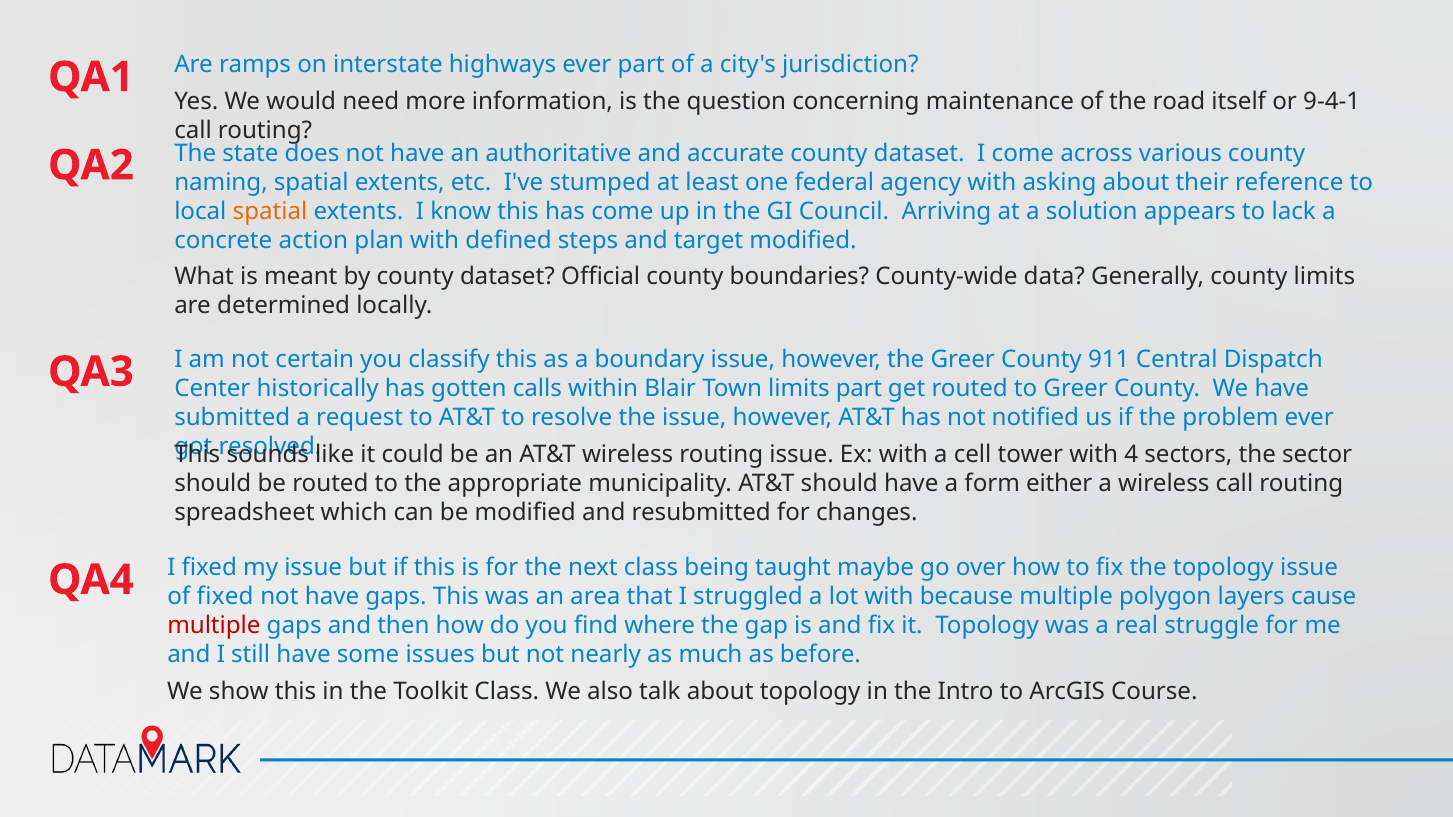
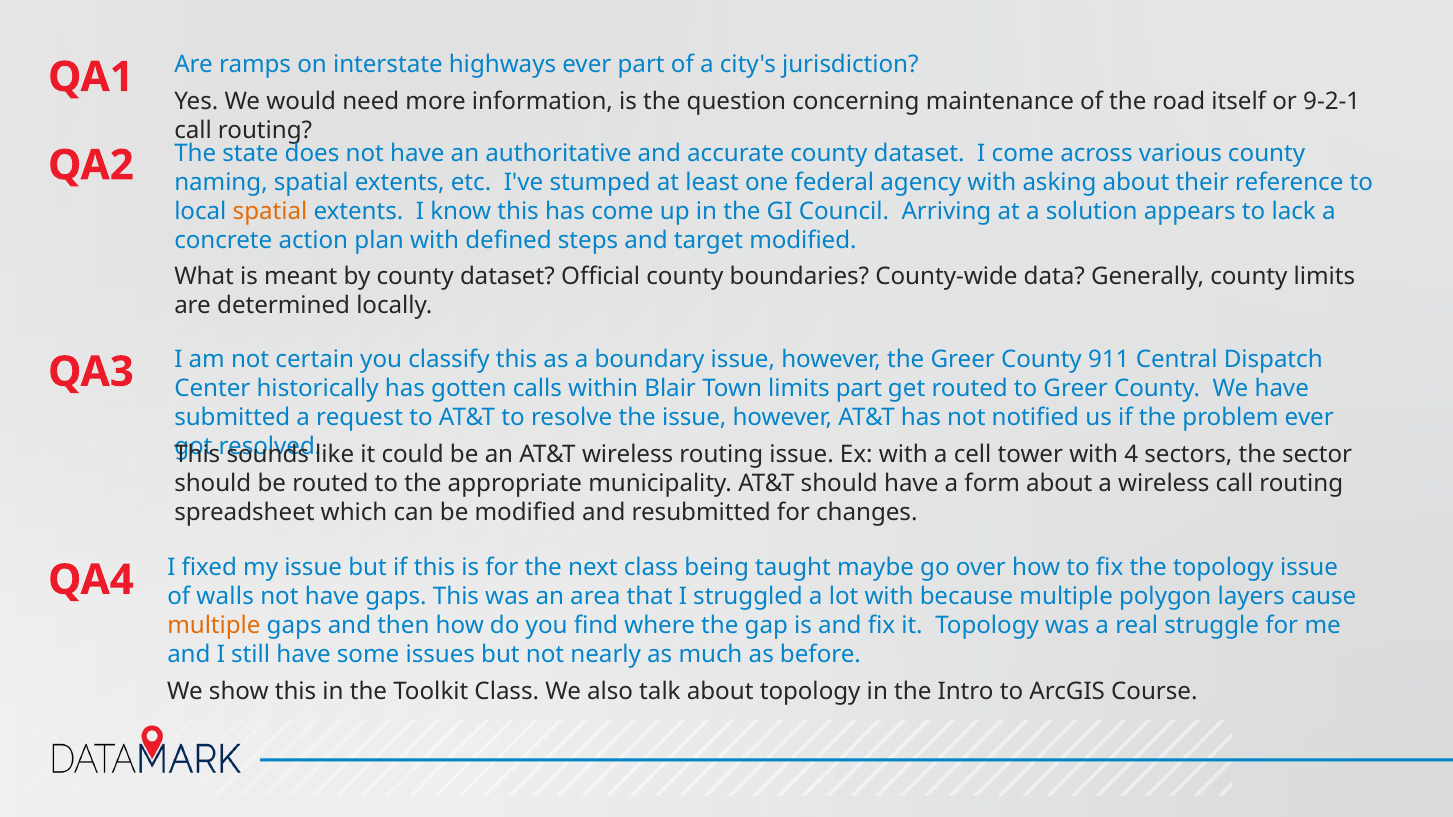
9-4-1: 9-4-1 -> 9-2-1
form either: either -> about
of fixed: fixed -> walls
multiple at (214, 626) colour: red -> orange
